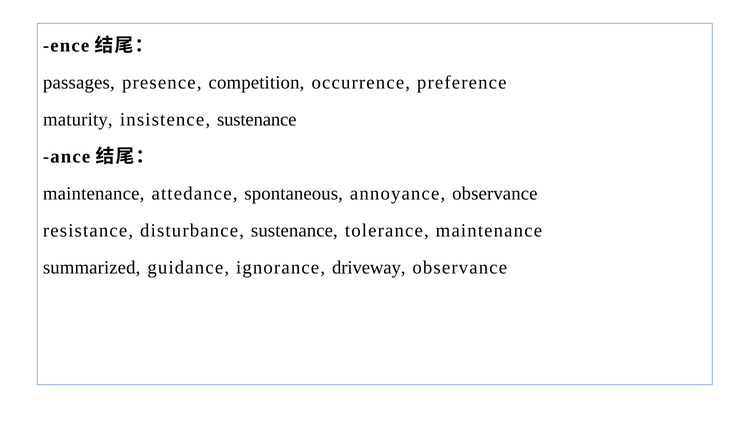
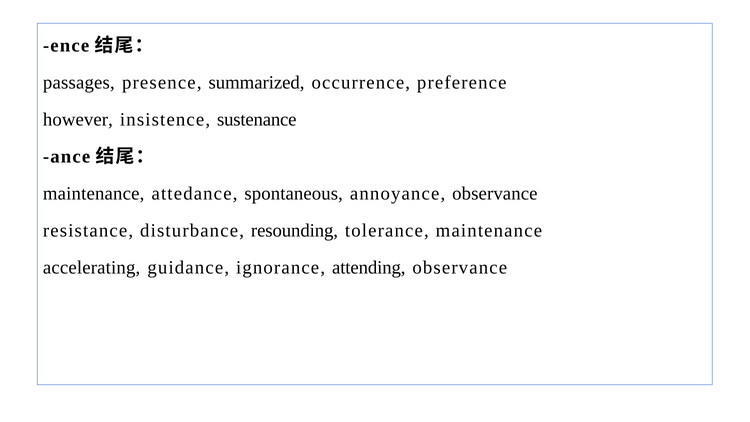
competition: competition -> summarized
maturity: maturity -> however
disturbance sustenance: sustenance -> resounding
summarized: summarized -> accelerating
driveway: driveway -> attending
